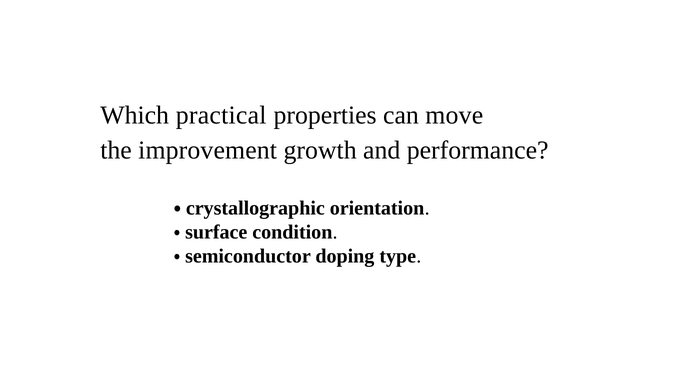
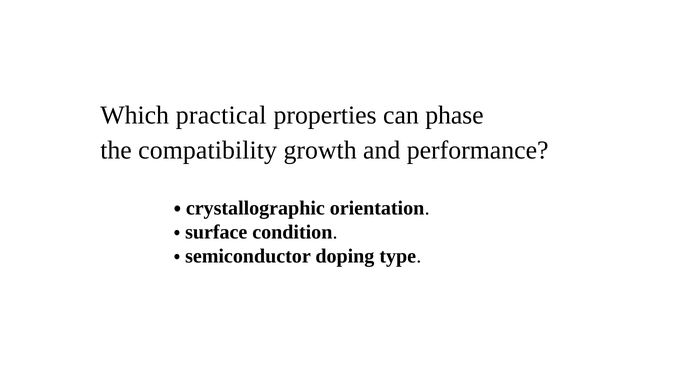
move: move -> phase
improvement: improvement -> compatibility
